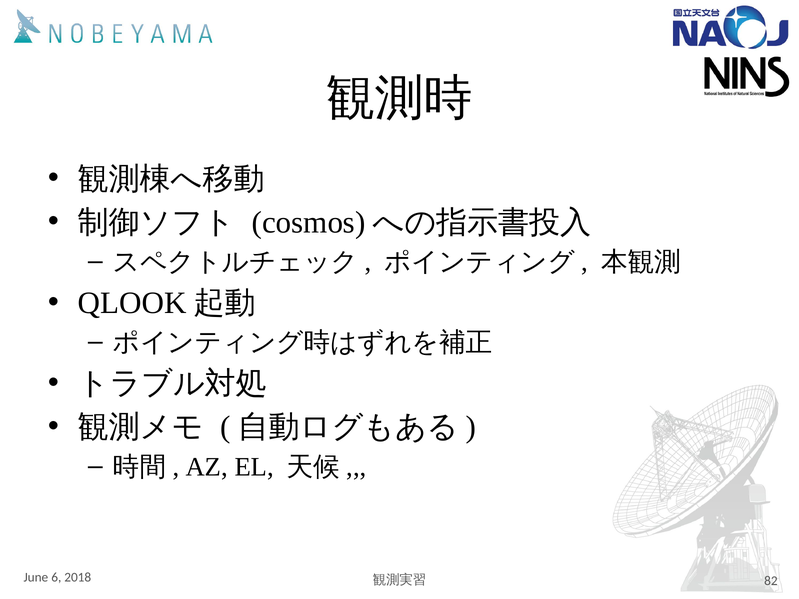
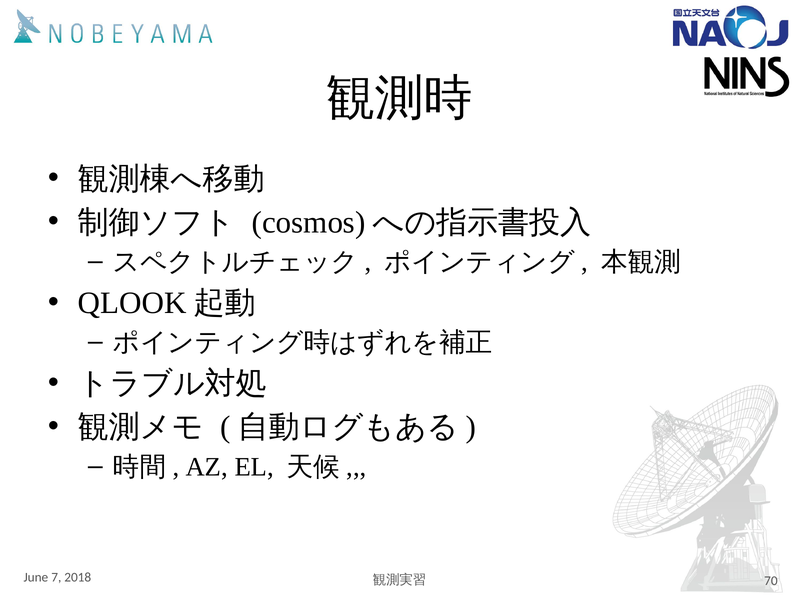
6: 6 -> 7
82: 82 -> 70
